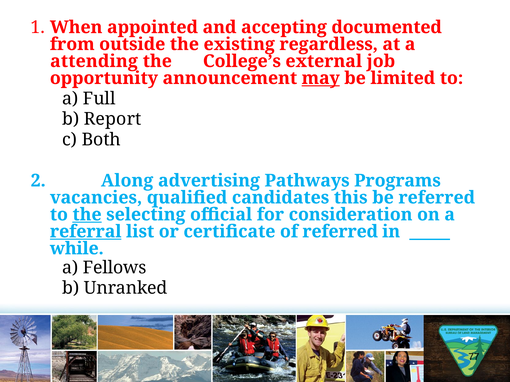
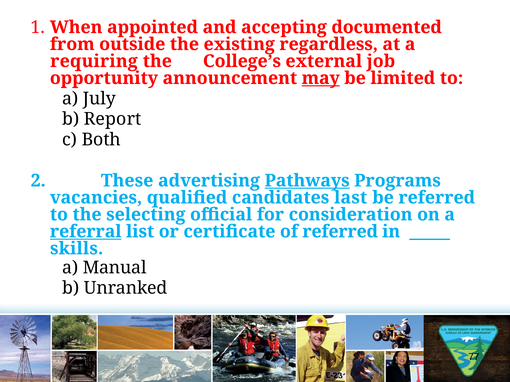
attending: attending -> requiring
Full: Full -> July
Along: Along -> These
Pathways underline: none -> present
this: this -> last
the at (87, 215) underline: present -> none
while: while -> skills
Fellows: Fellows -> Manual
